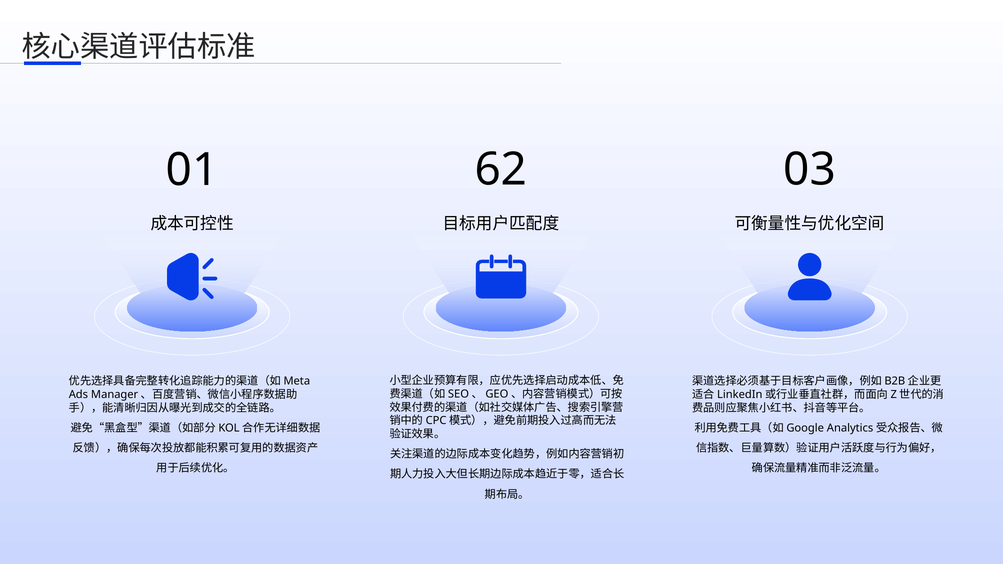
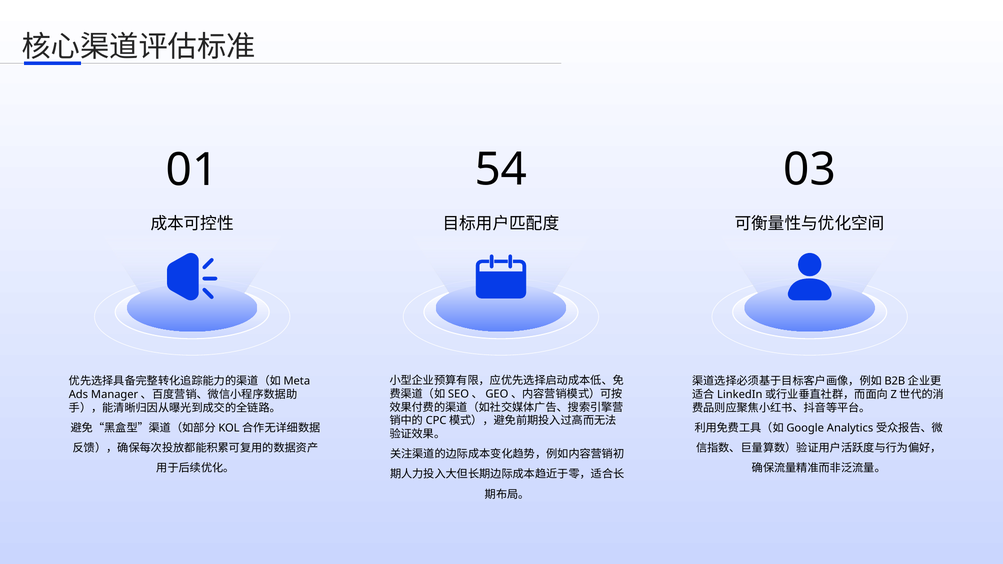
62: 62 -> 54
